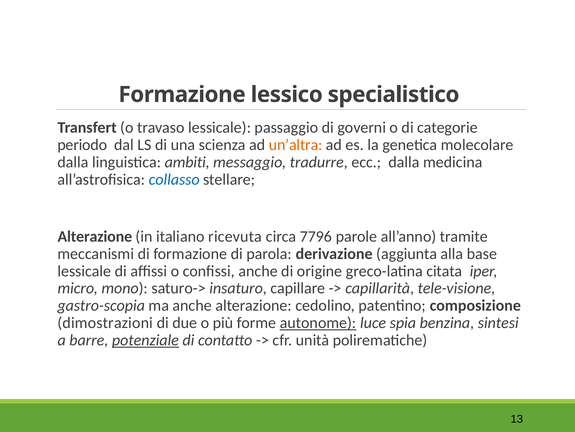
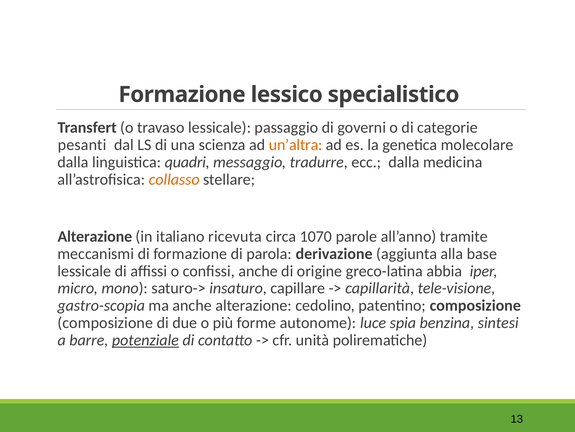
periodo: periodo -> pesanti
ambiti: ambiti -> quadri
collasso colour: blue -> orange
7796: 7796 -> 1070
citata: citata -> abbia
dimostrazioni at (105, 322): dimostrazioni -> composizione
autonome underline: present -> none
